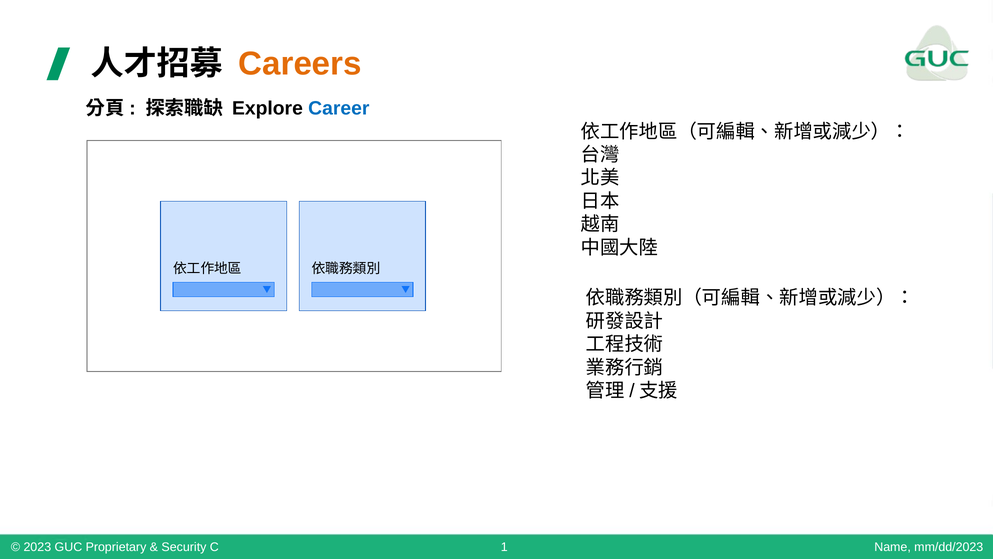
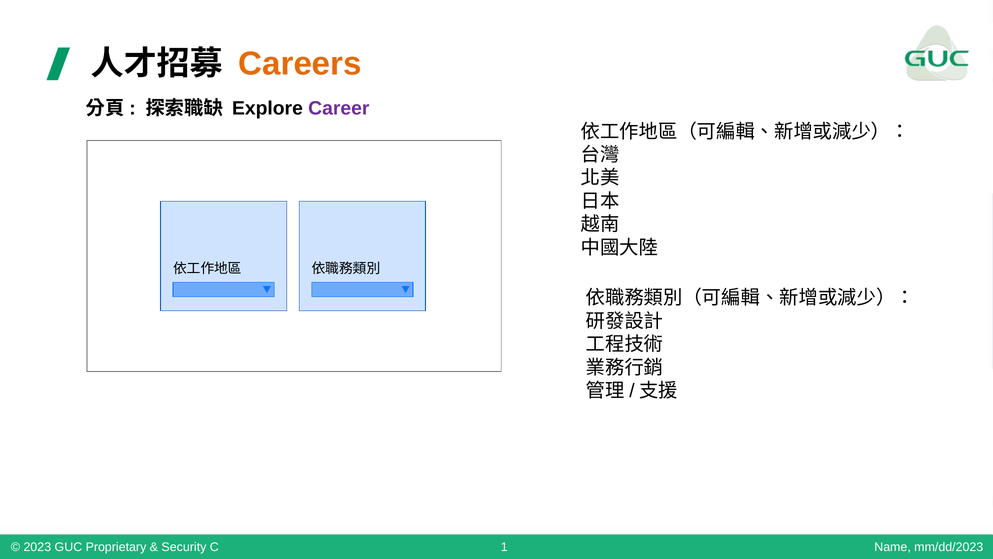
Career colour: blue -> purple
